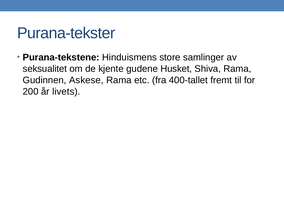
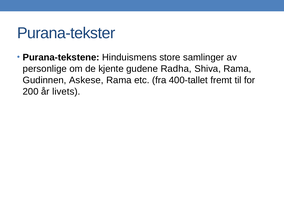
seksualitet: seksualitet -> personlige
Husket: Husket -> Radha
